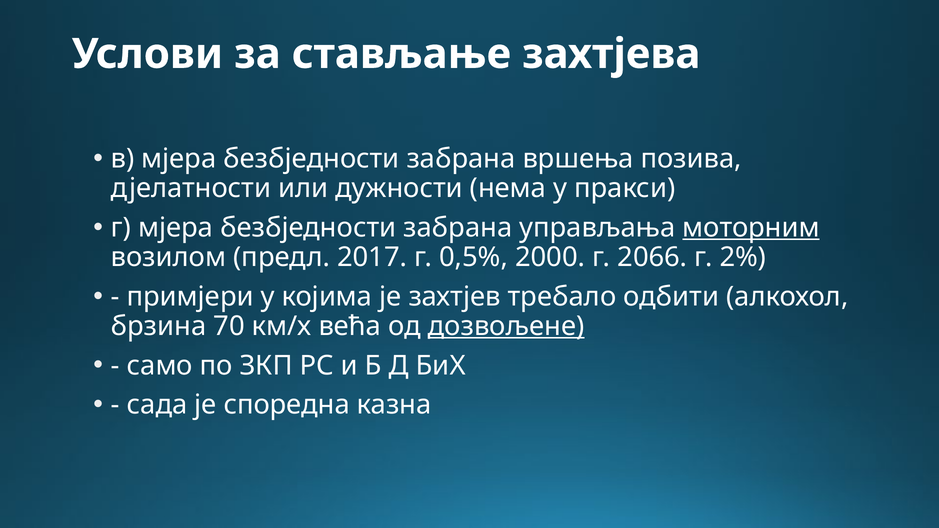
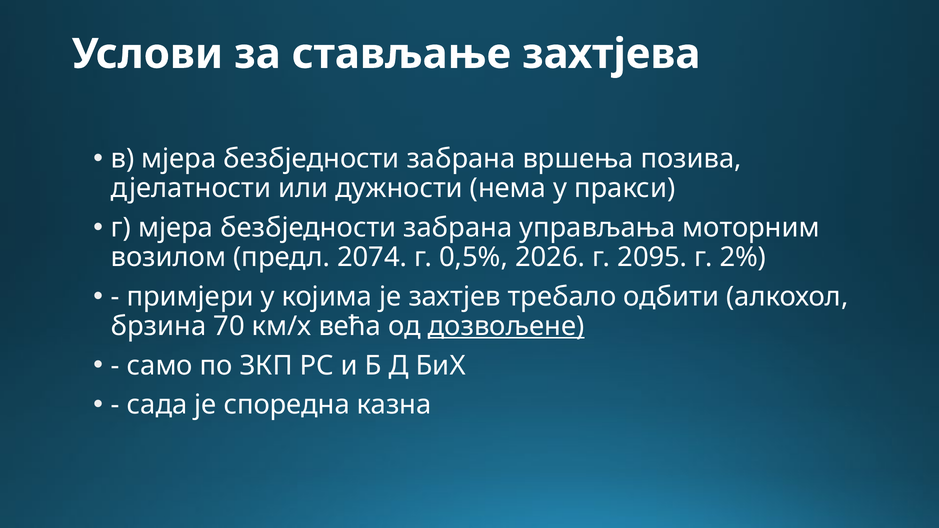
моторним underline: present -> none
2017: 2017 -> 2074
2000: 2000 -> 2026
2066: 2066 -> 2095
